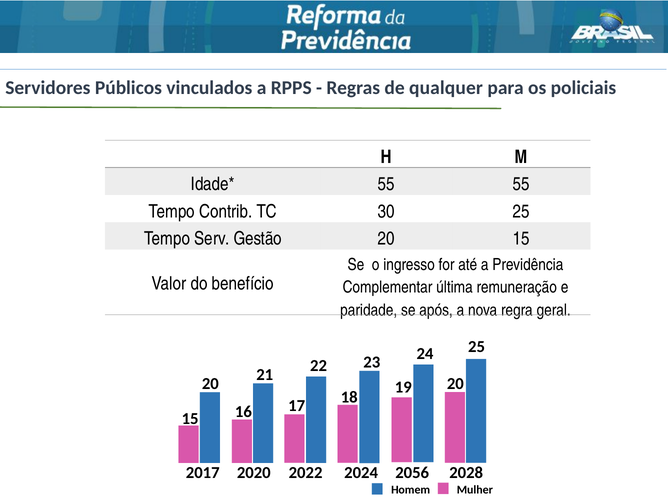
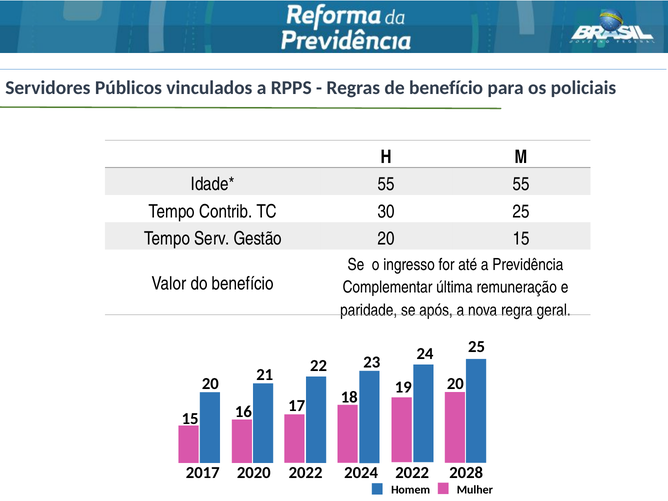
de qualquer: qualquer -> benefício
2024 2056: 2056 -> 2022
